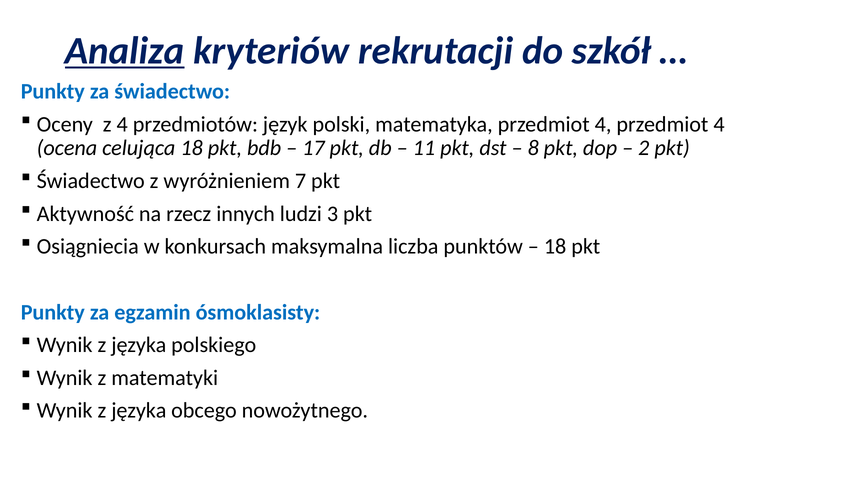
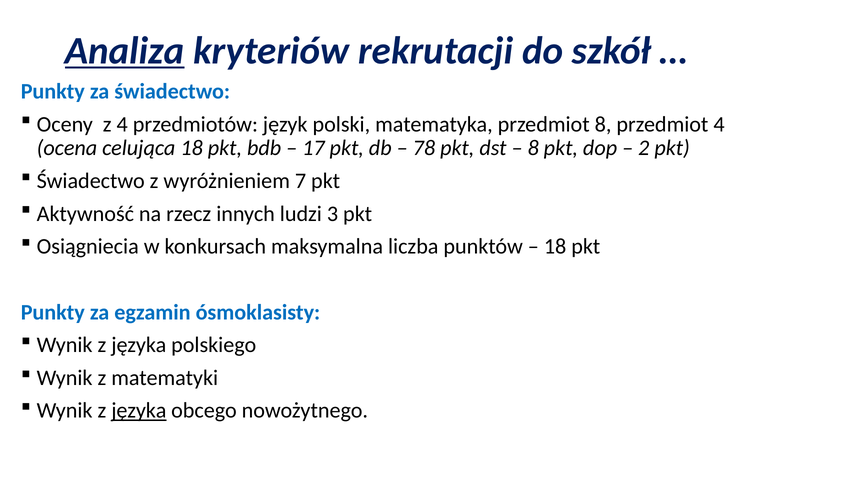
matematyka przedmiot 4: 4 -> 8
11: 11 -> 78
języka at (139, 410) underline: none -> present
